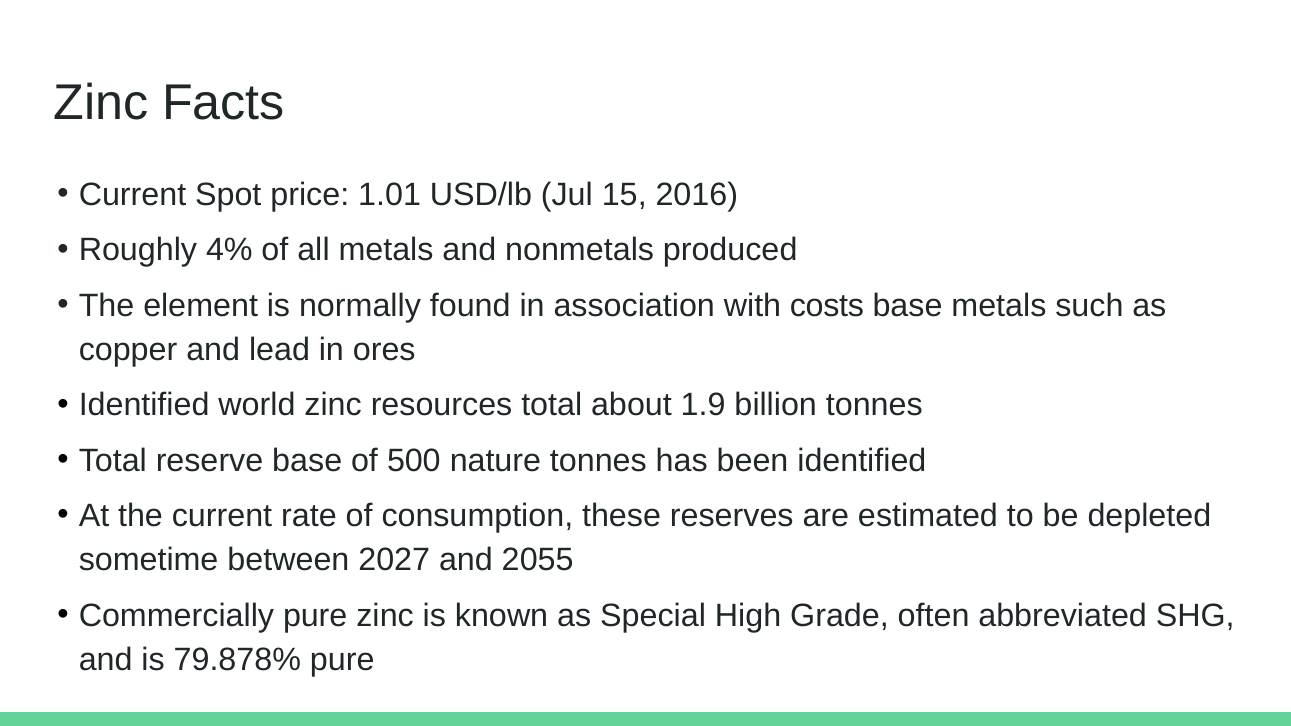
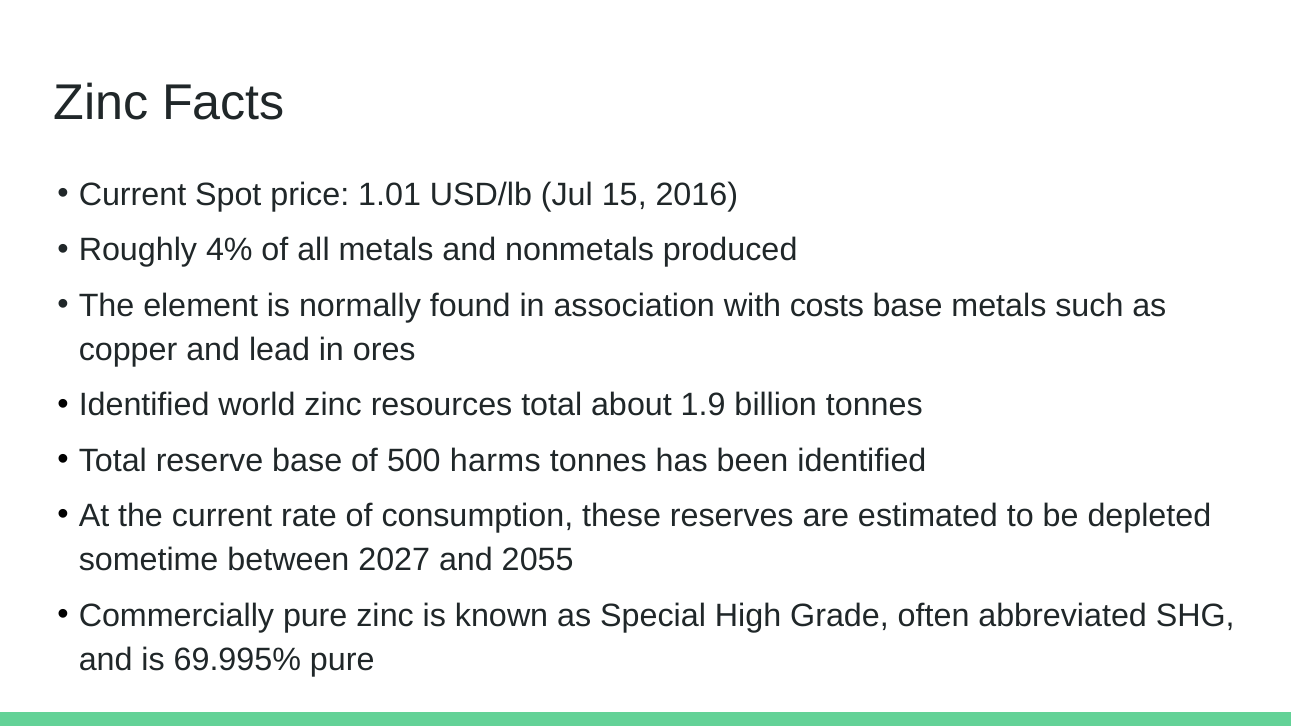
nature: nature -> harms
79.878%: 79.878% -> 69.995%
